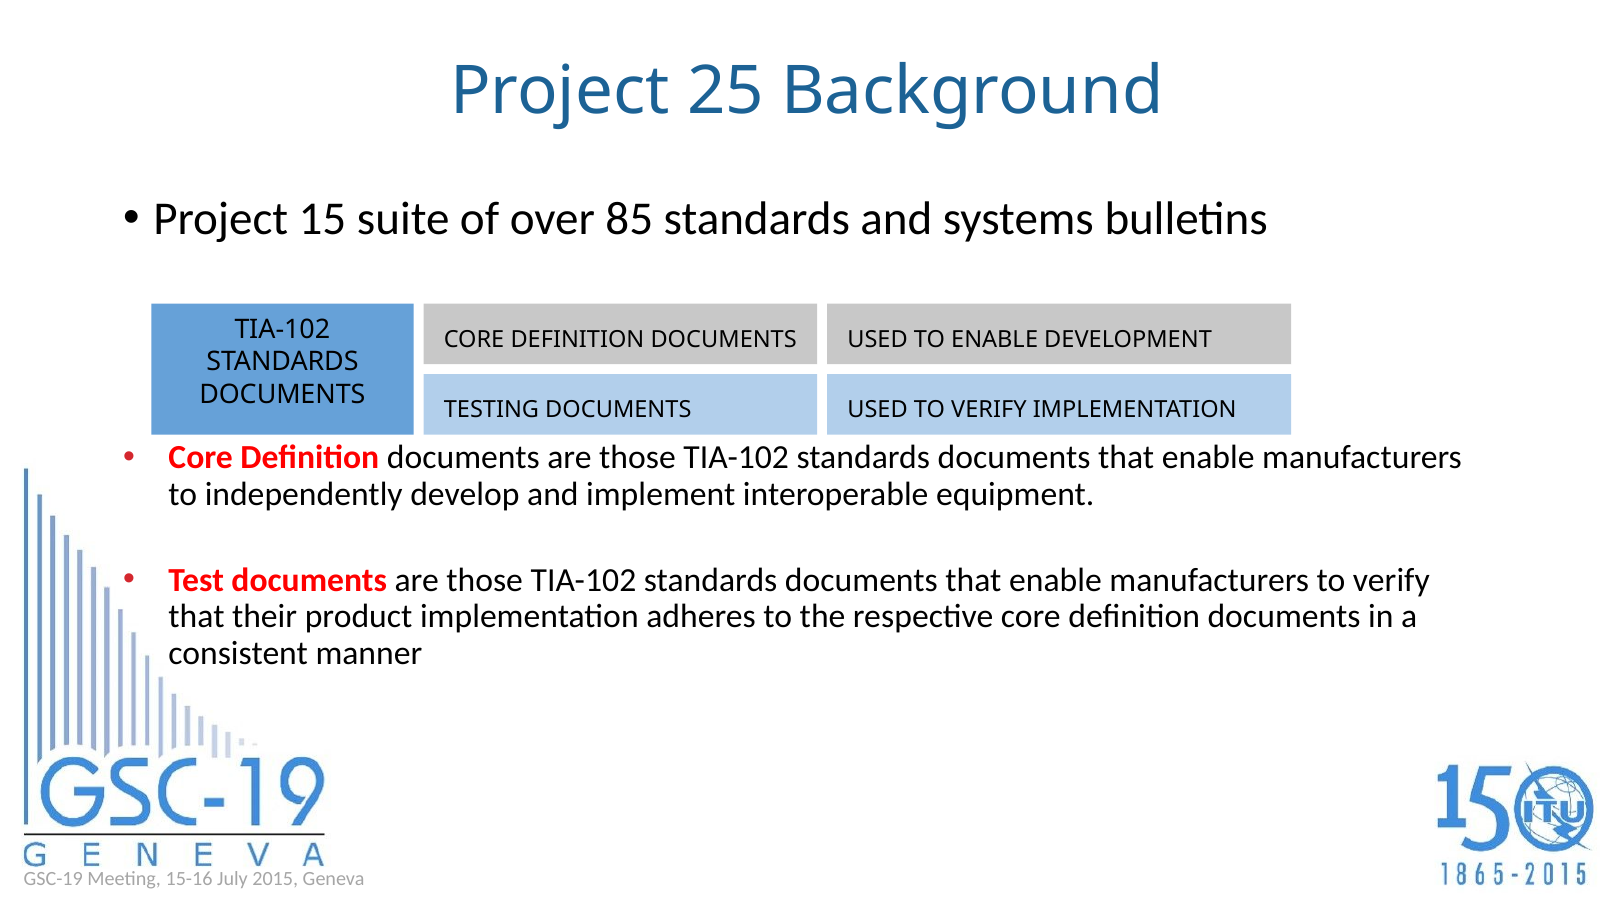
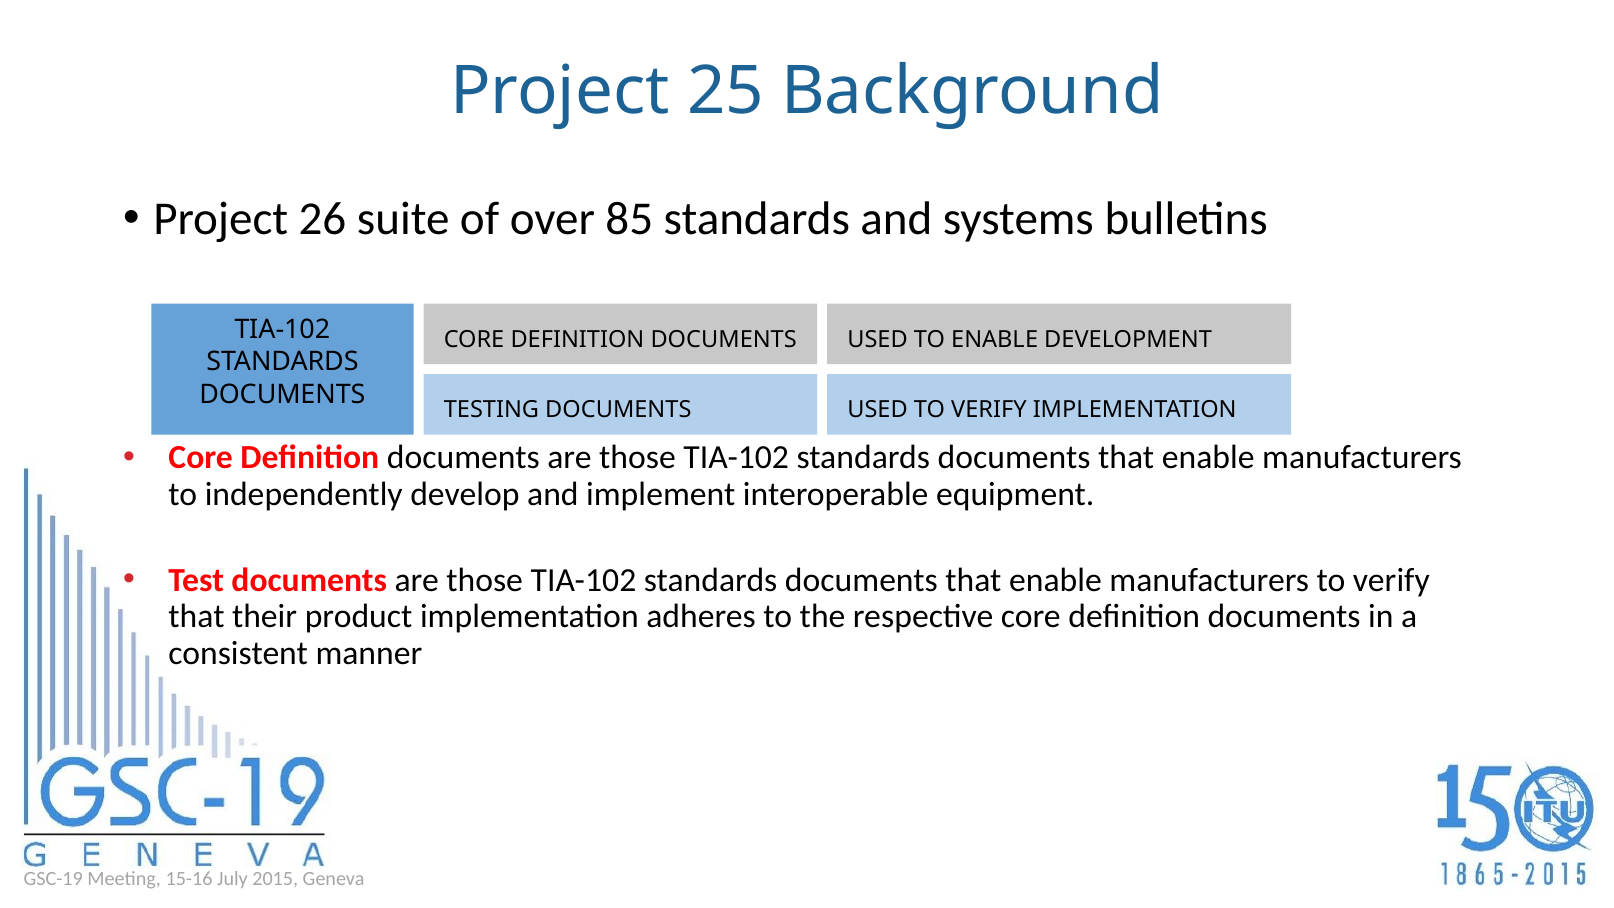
15: 15 -> 26
